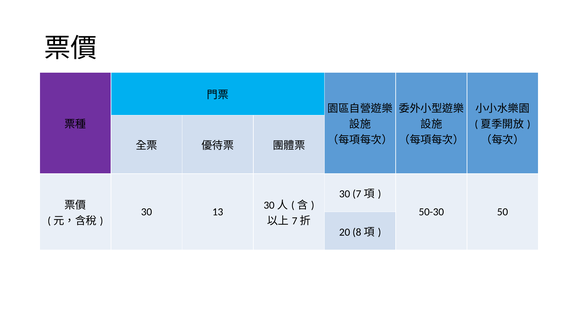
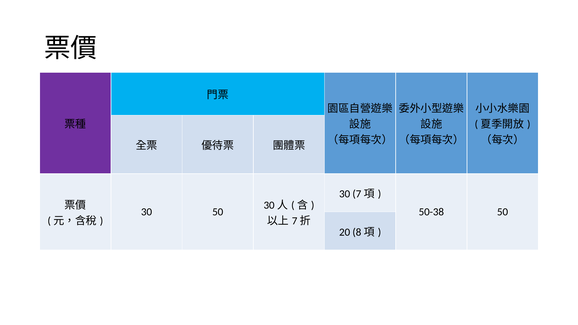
30 13: 13 -> 50
50-30: 50-30 -> 50-38
